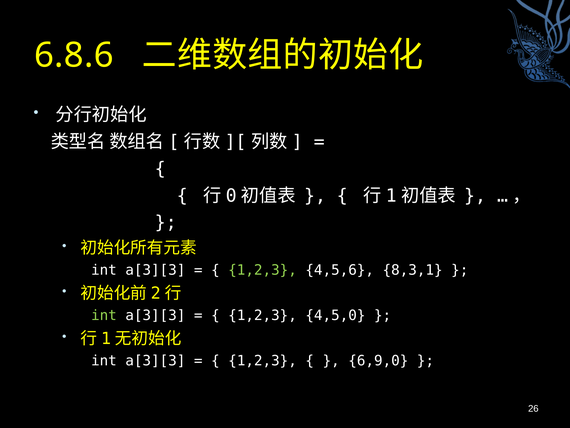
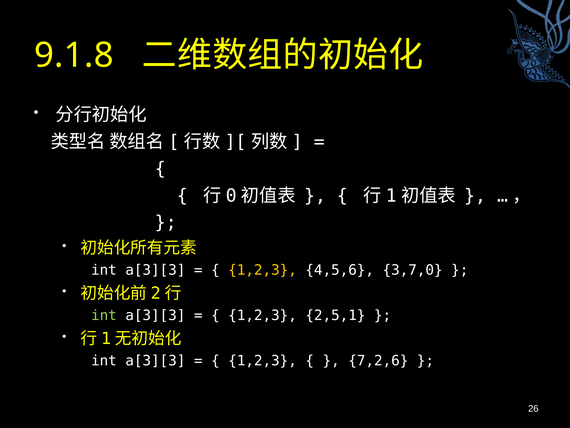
6.8.6: 6.8.6 -> 9.1.8
1,2,3 at (263, 270) colour: light green -> yellow
8,3,1: 8,3,1 -> 3,7,0
4,5,0: 4,5,0 -> 2,5,1
6,9,0: 6,9,0 -> 7,2,6
